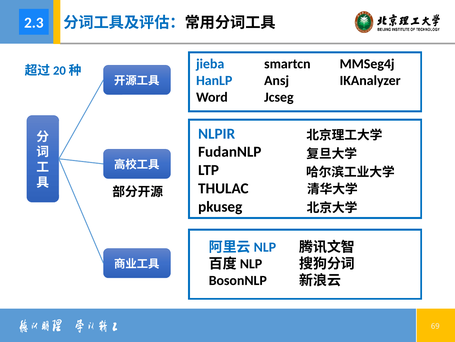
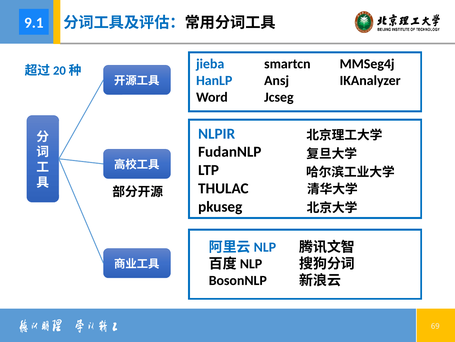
2.3: 2.3 -> 9.1
